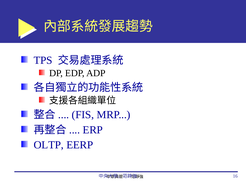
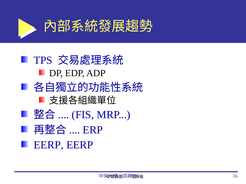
OLTP at (49, 145): OLTP -> EERP
